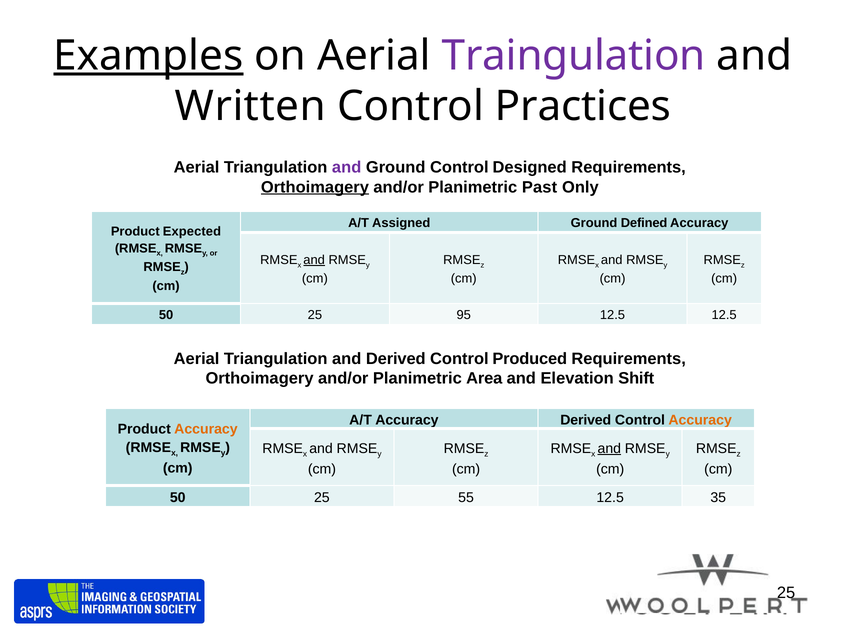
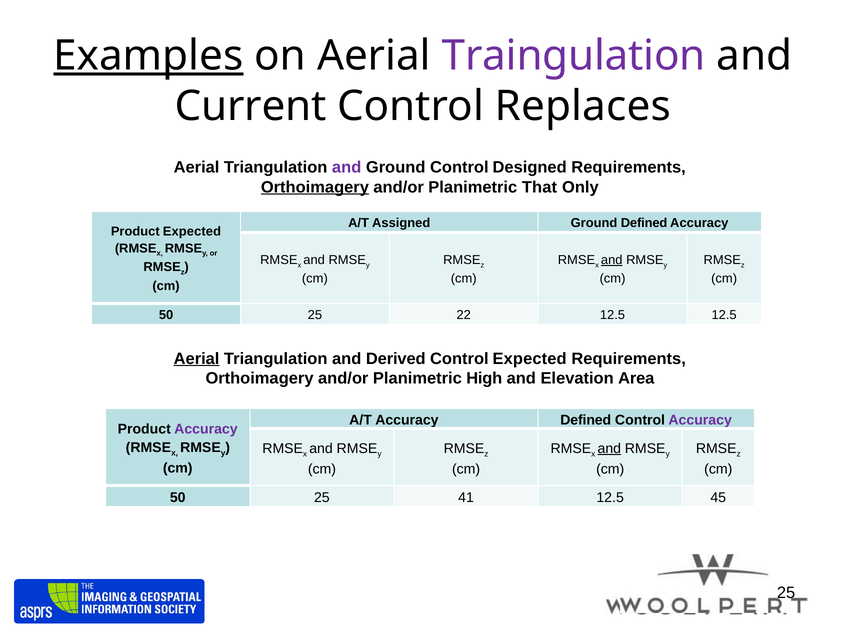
Written: Written -> Current
Practices: Practices -> Replaces
Past: Past -> That
and at (314, 260) underline: present -> none
and at (612, 260) underline: none -> present
95: 95 -> 22
Aerial at (197, 359) underline: none -> present
Control Produced: Produced -> Expected
Area: Area -> High
Shift: Shift -> Area
Accuracy Derived: Derived -> Defined
Accuracy at (700, 420) colour: orange -> purple
Accuracy at (206, 429) colour: orange -> purple
55: 55 -> 41
35: 35 -> 45
